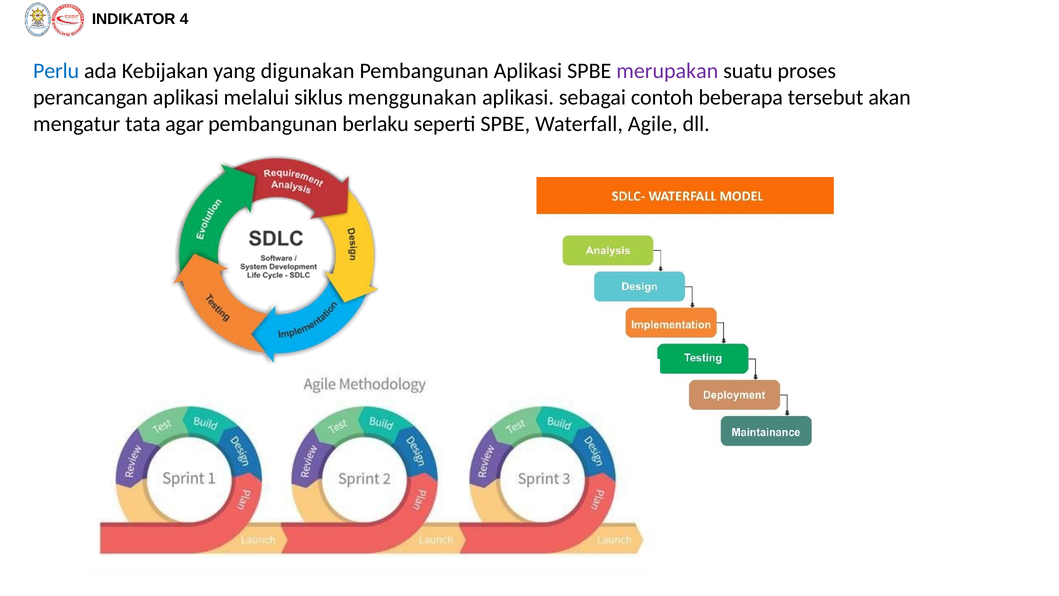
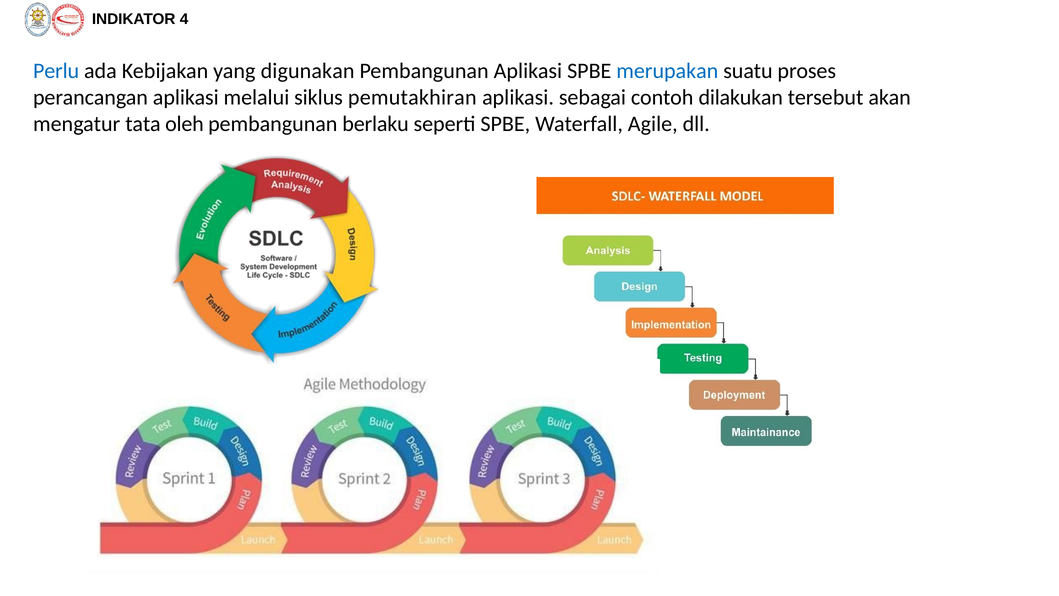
merupakan colour: purple -> blue
menggunakan: menggunakan -> pemutakhiran
beberapa: beberapa -> dilakukan
agar: agar -> oleh
